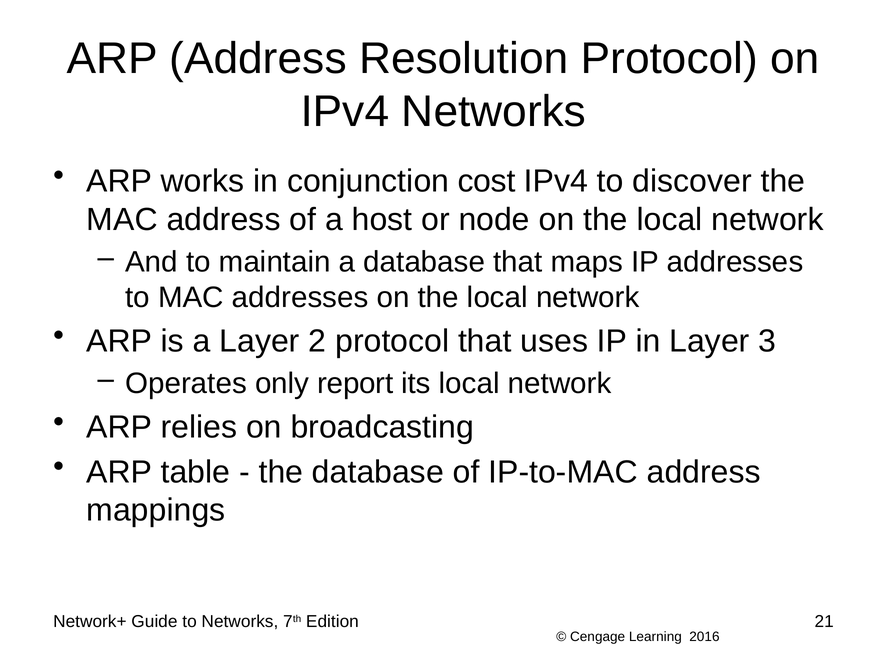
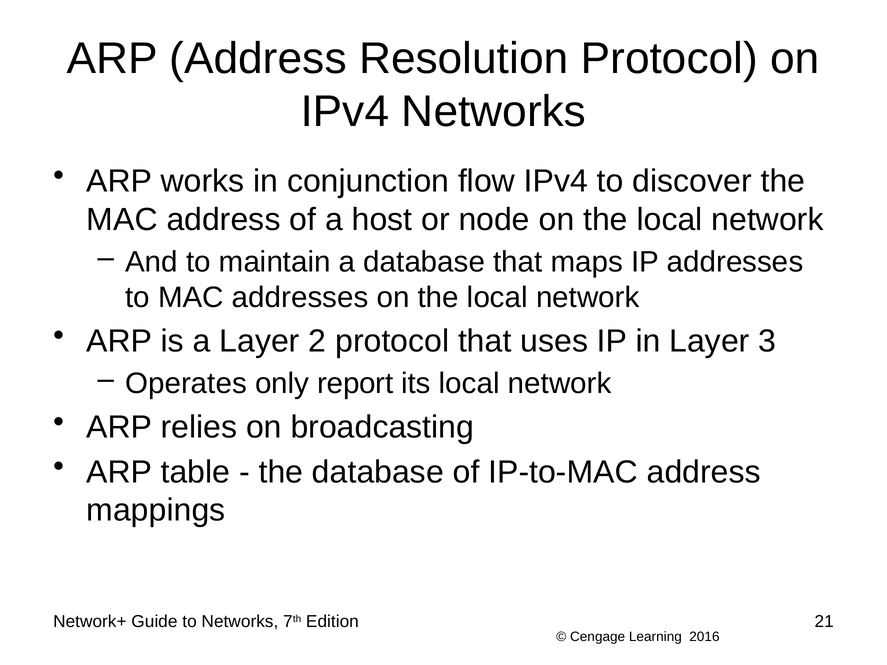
cost: cost -> flow
